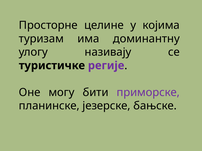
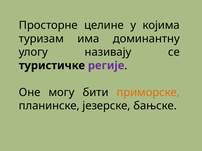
приморске colour: purple -> orange
